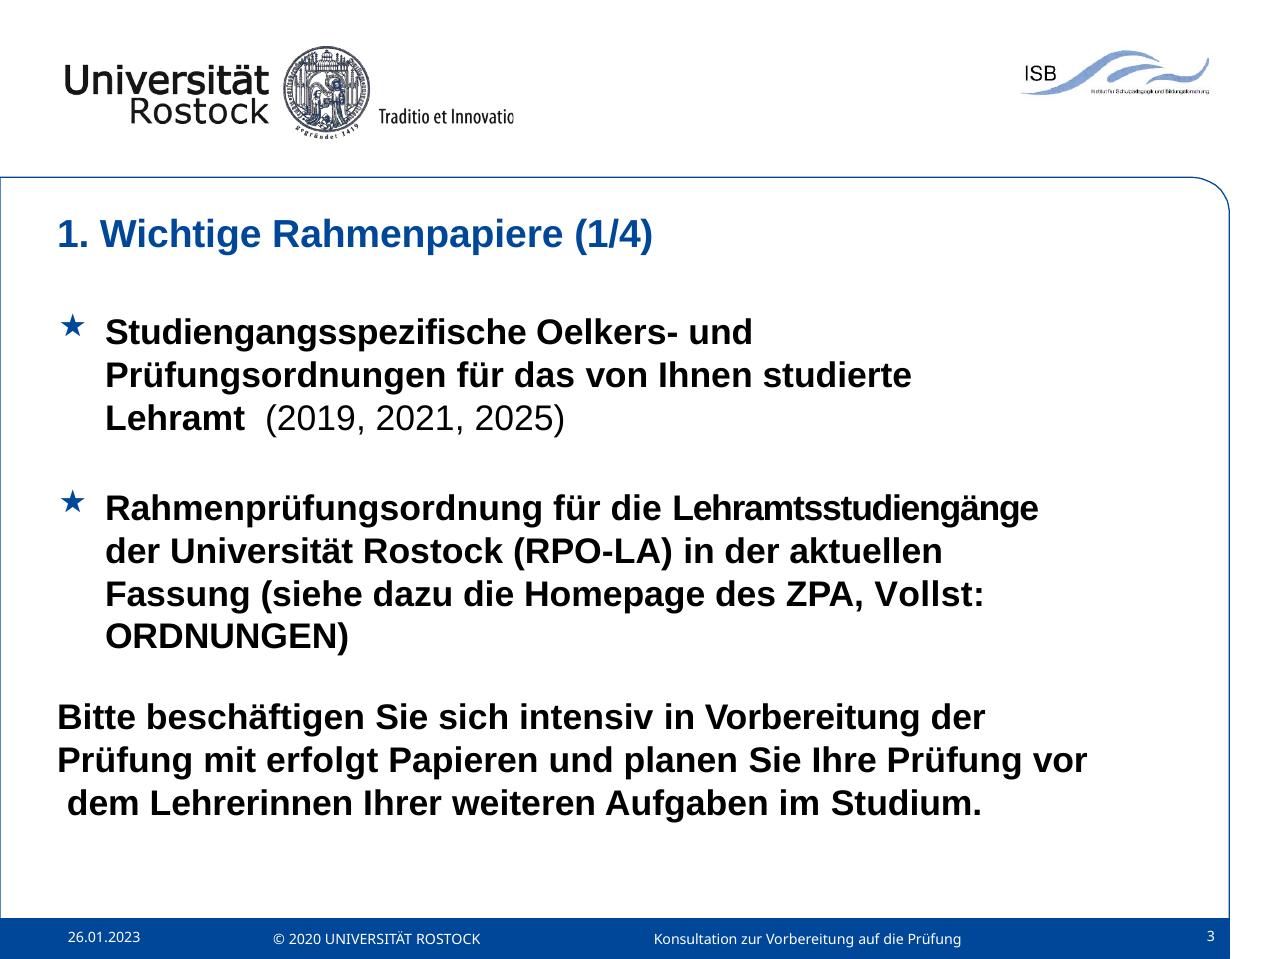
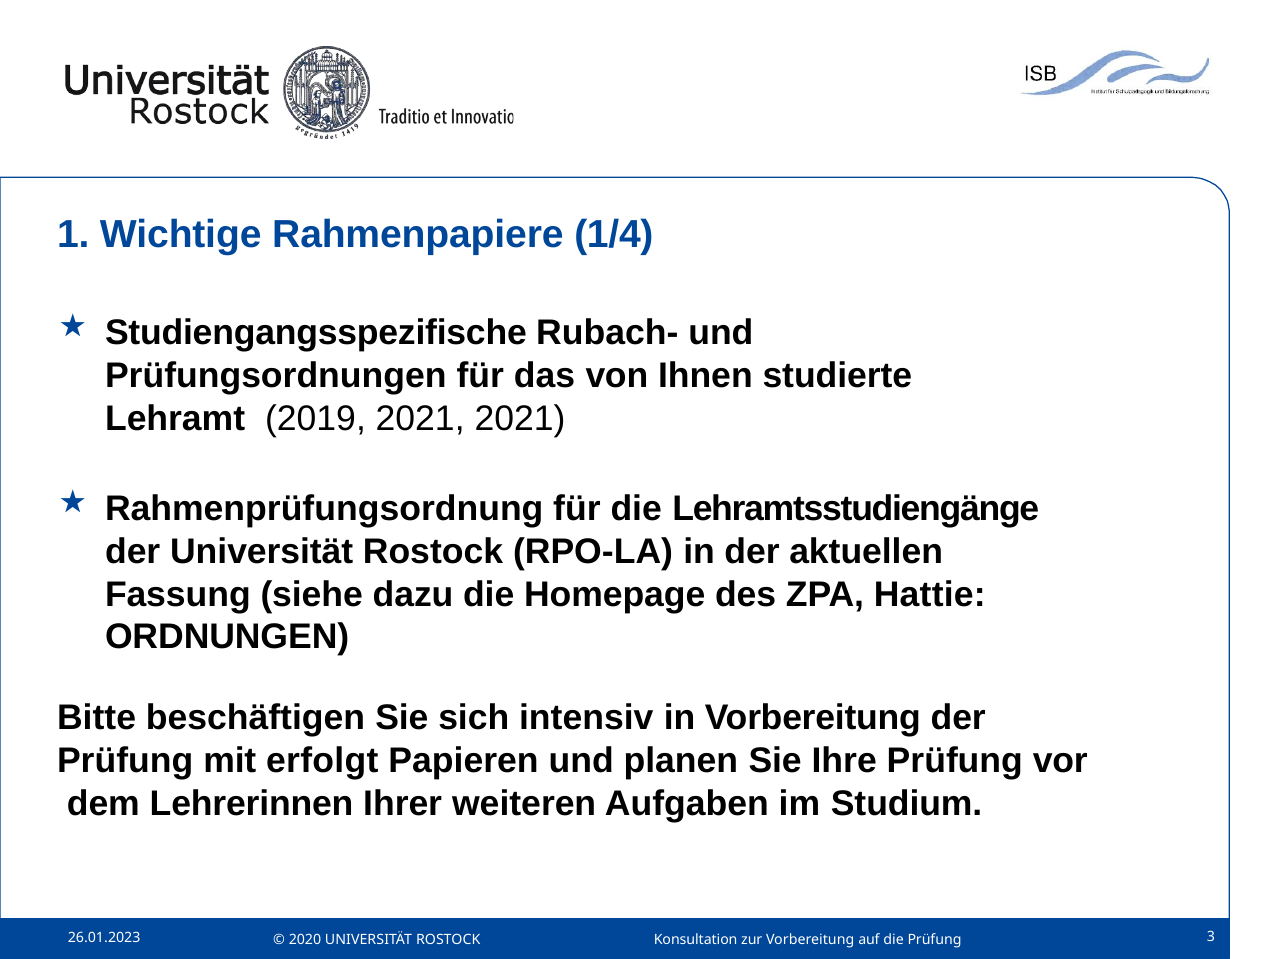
Oelkers-: Oelkers- -> Rubach-
2021 2025: 2025 -> 2021
Vollst: Vollst -> Hattie
